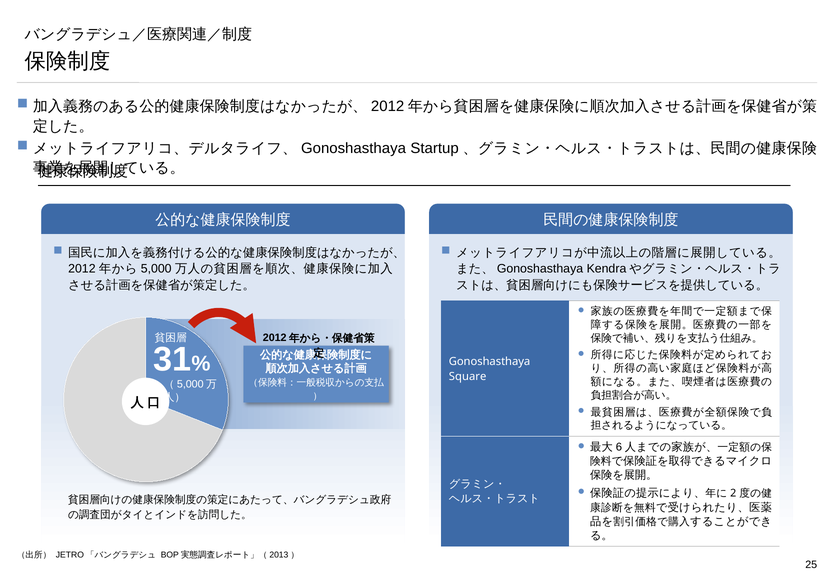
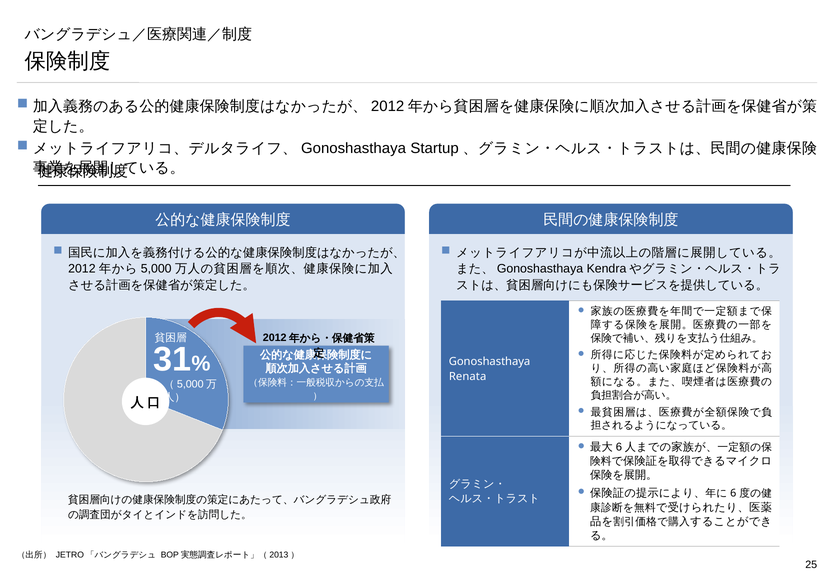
Square: Square -> Renata
2: 2 -> 6
